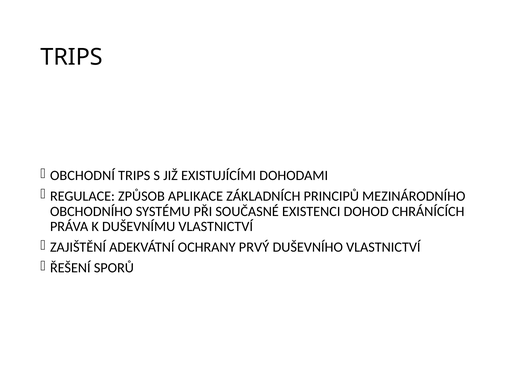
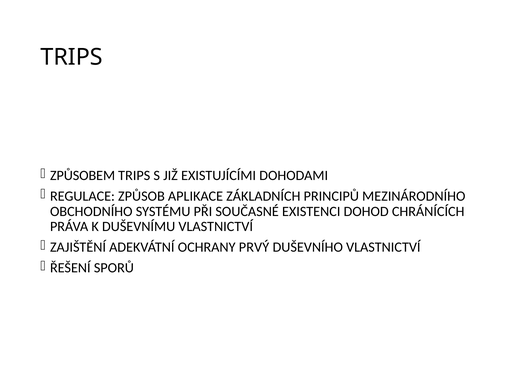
OBCHODNÍ: OBCHODNÍ -> ZPŮSOBEM
